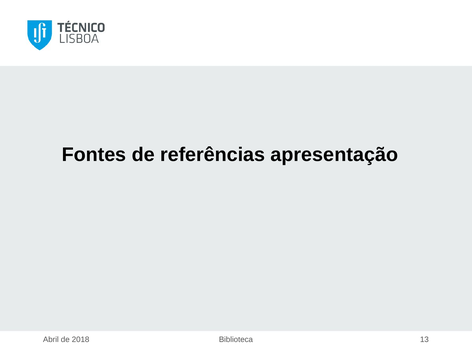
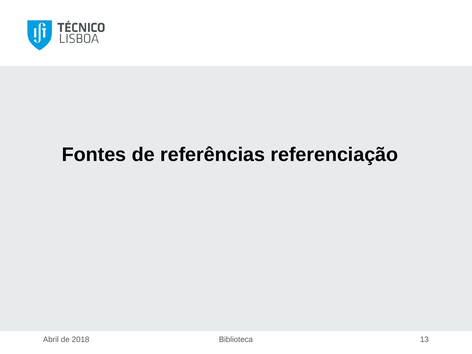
apresentação: apresentação -> referenciação
